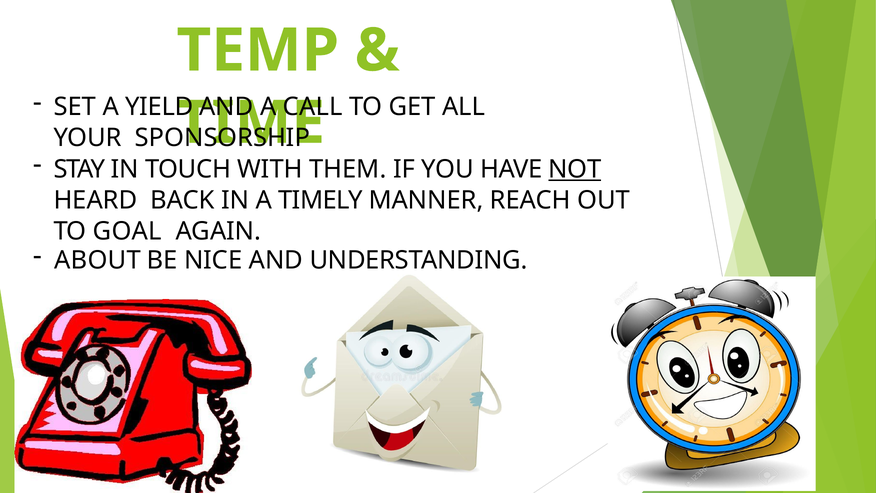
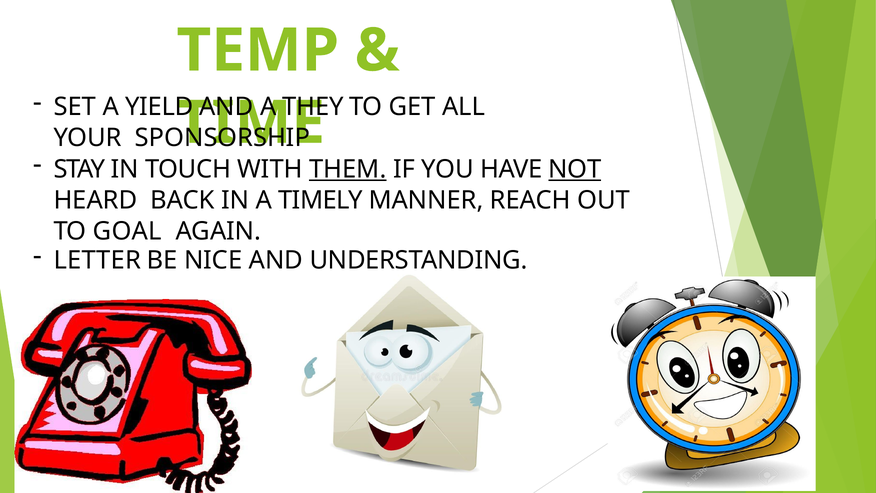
CALL: CALL -> THEY
THEM underline: none -> present
ABOUT: ABOUT -> LETTER
